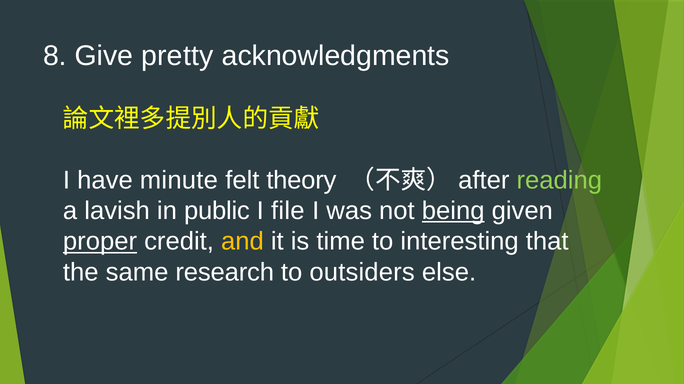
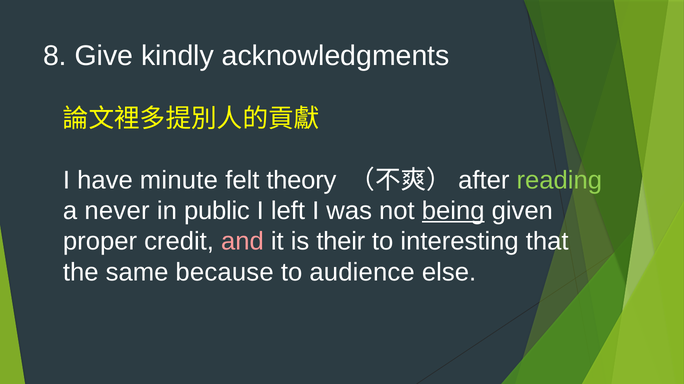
pretty: pretty -> kindly
lavish: lavish -> never
file: file -> left
proper underline: present -> none
and colour: yellow -> pink
time: time -> their
research: research -> because
outsiders: outsiders -> audience
